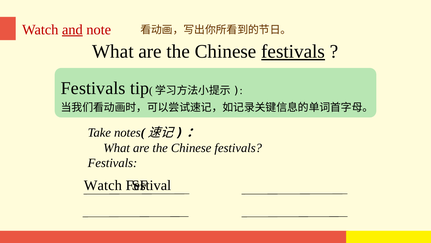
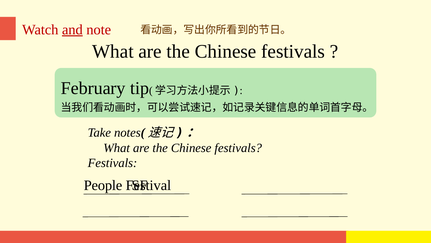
festivals at (293, 51) underline: present -> none
Festivals at (93, 88): Festivals -> February
Watch at (103, 185): Watch -> People
